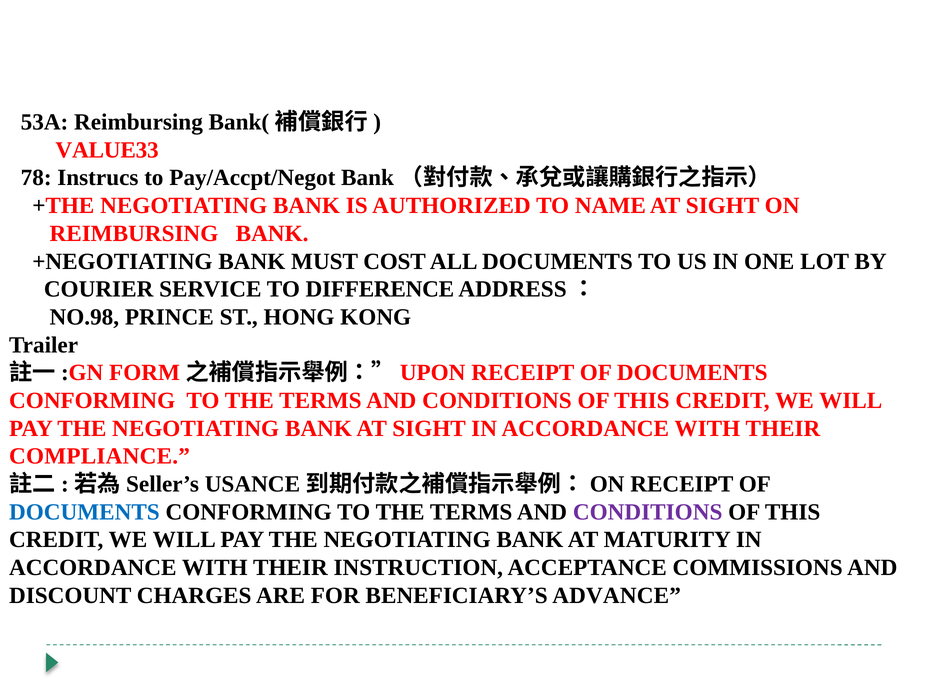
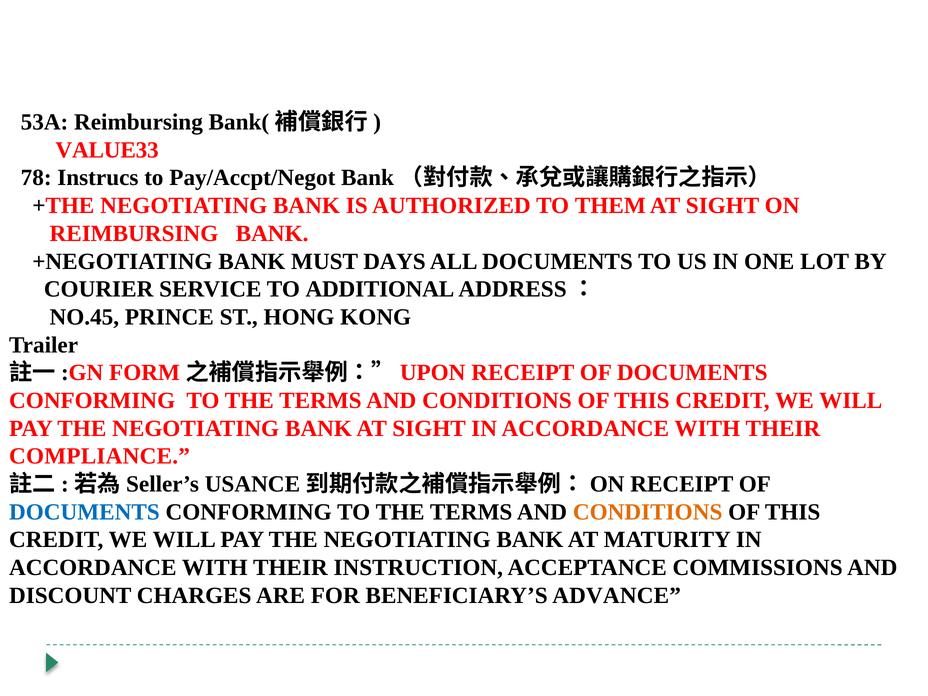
NAME: NAME -> THEM
COST: COST -> DAYS
DIFFERENCE: DIFFERENCE -> ADDITIONAL
NO.98: NO.98 -> NO.45
CONDITIONS at (648, 512) colour: purple -> orange
